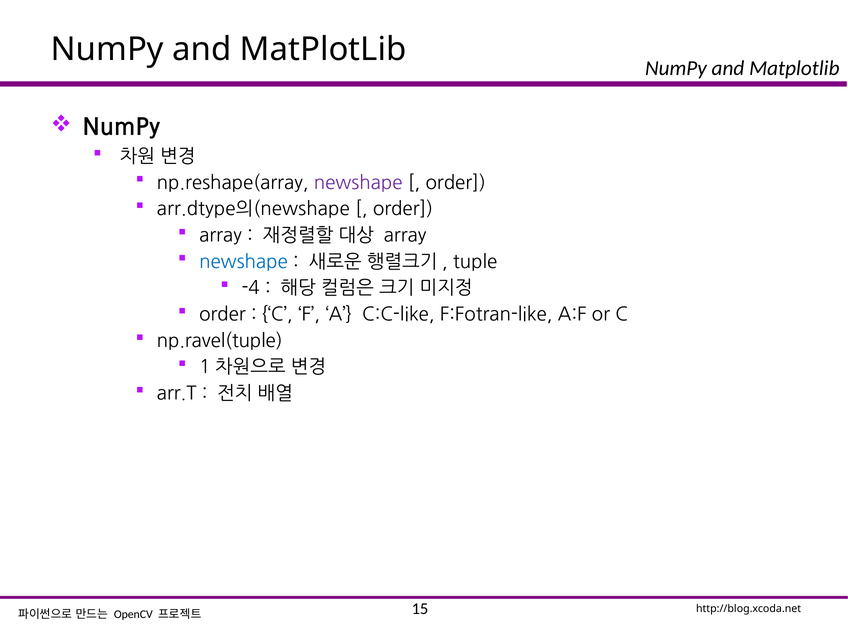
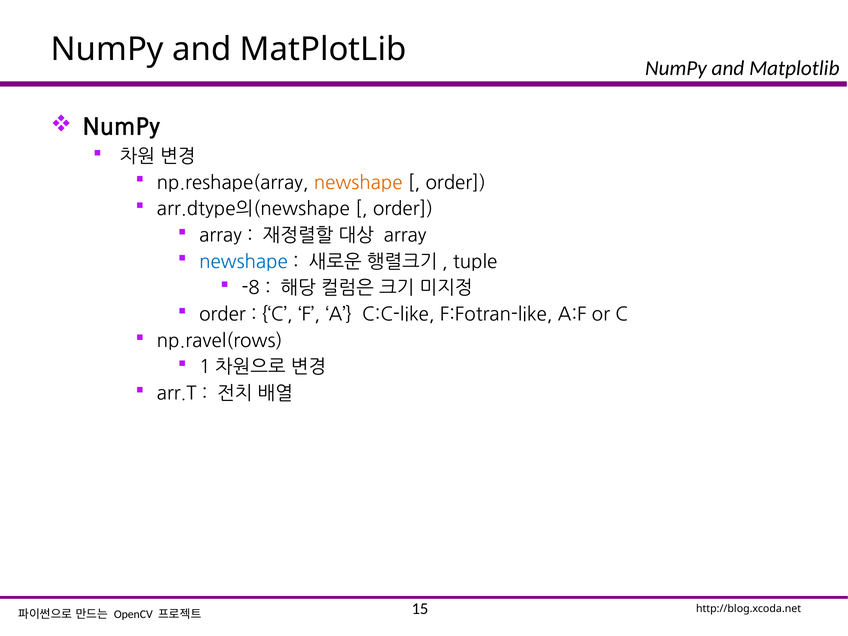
newshape at (358, 183) colour: purple -> orange
-4: -4 -> -8
np.ravel(tuple: np.ravel(tuple -> np.ravel(rows
